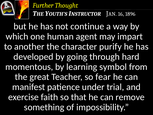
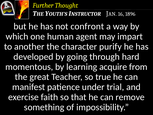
continue: continue -> confront
symbol: symbol -> acquire
fear: fear -> true
